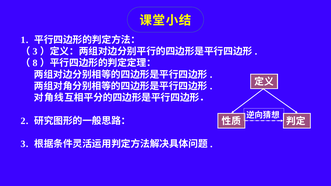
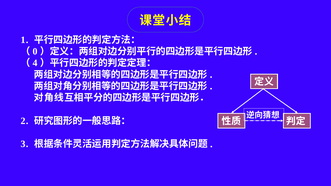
3 at (35, 51): 3 -> 0
8: 8 -> 4
